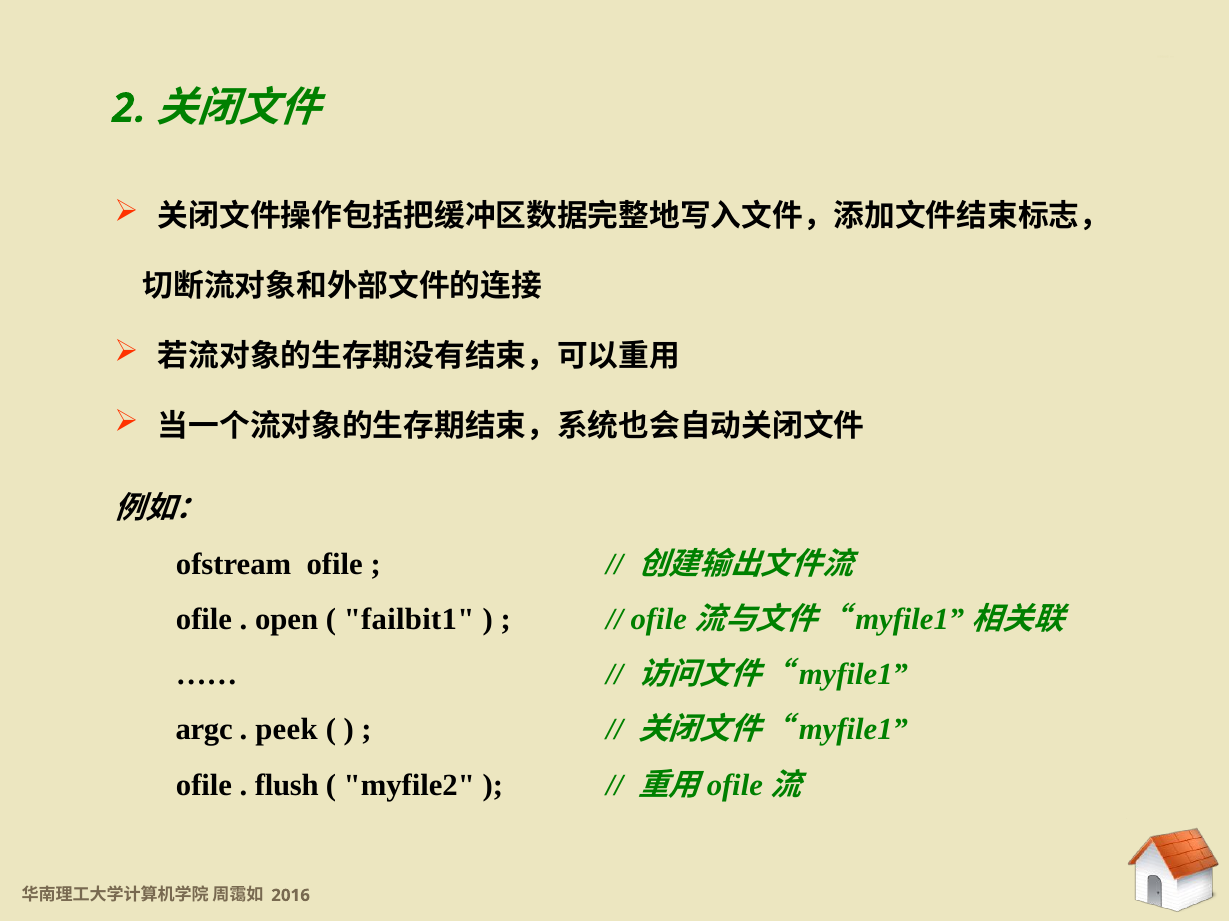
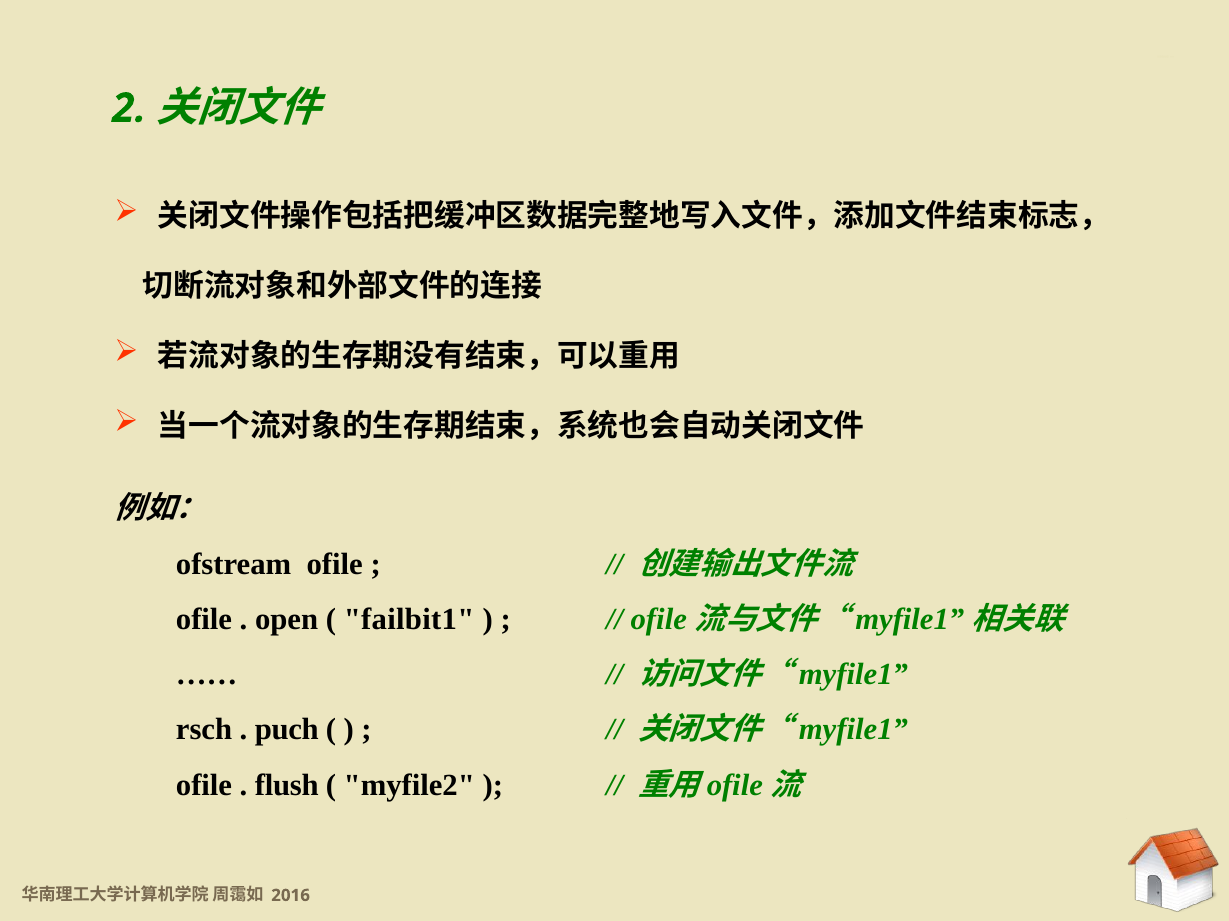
argc: argc -> rsch
peek: peek -> puch
